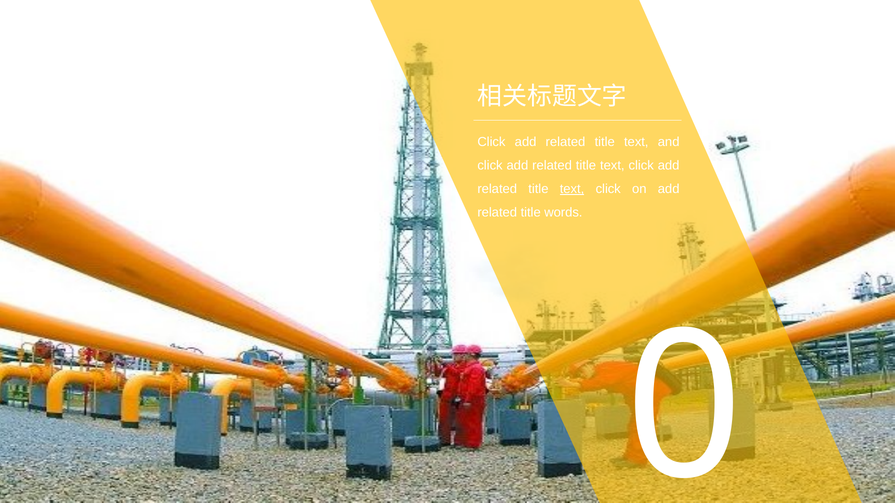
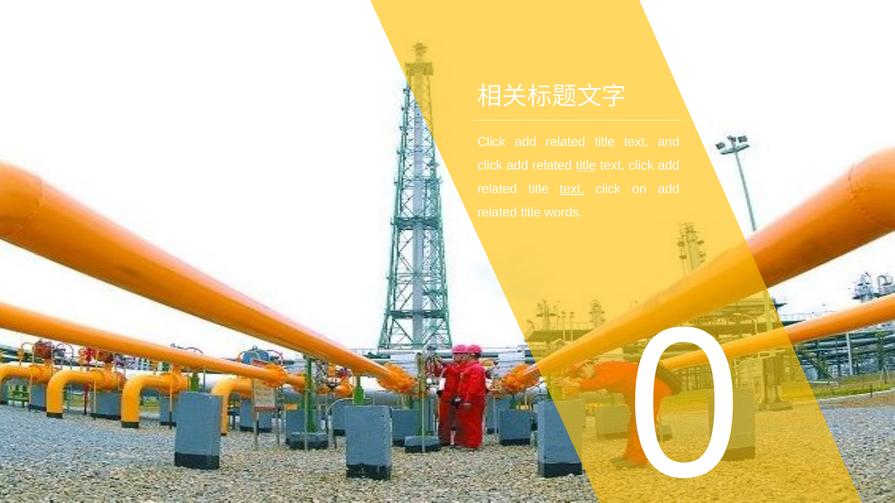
title at (586, 166) underline: none -> present
